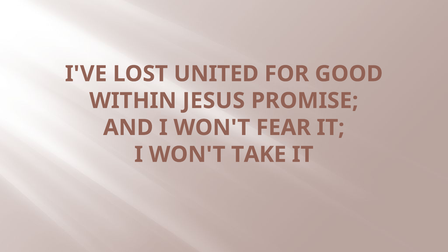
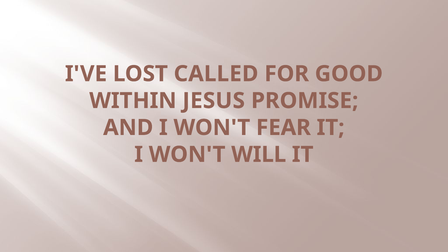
UNITED: UNITED -> CALLED
TAKE: TAKE -> WILL
